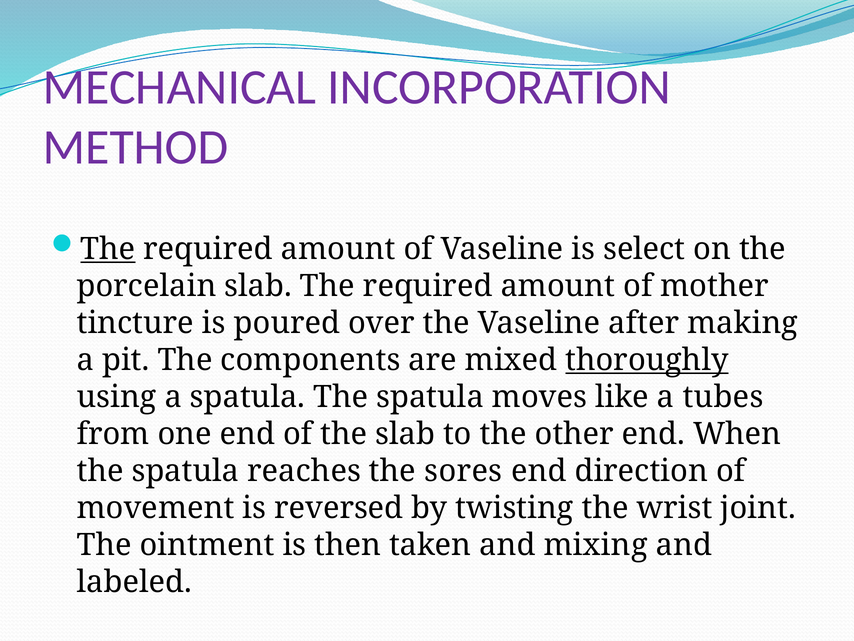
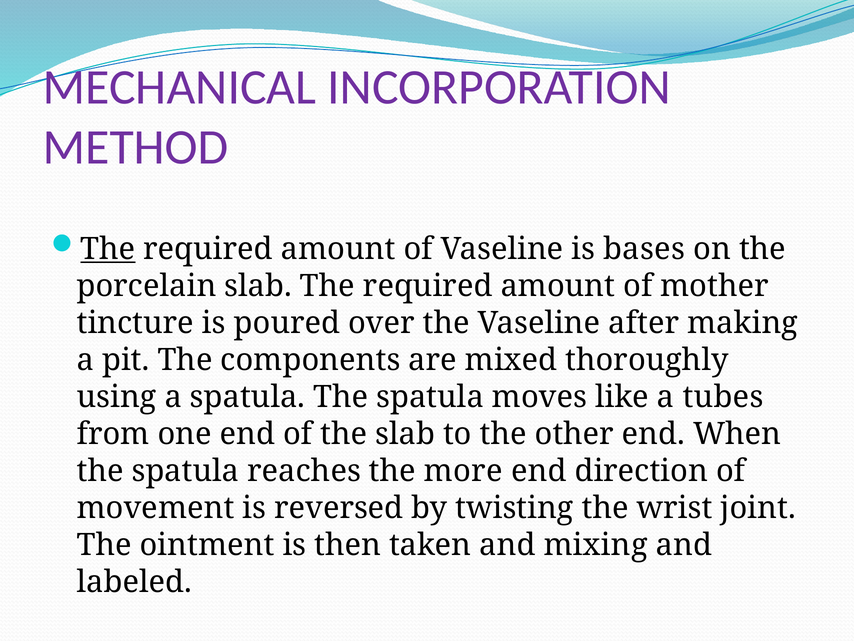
select: select -> bases
thoroughly underline: present -> none
sores: sores -> more
